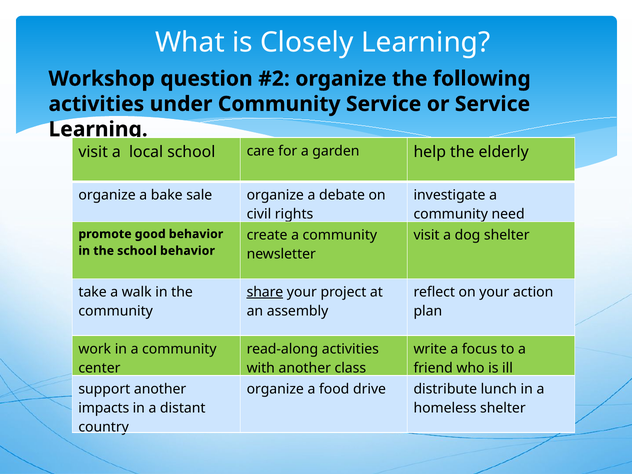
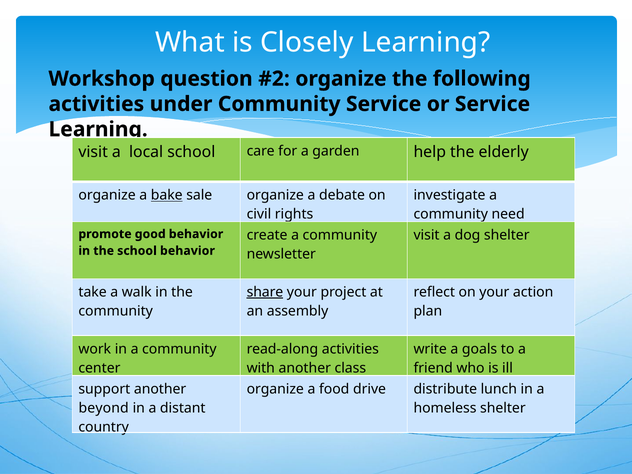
bake underline: none -> present
focus: focus -> goals
impacts: impacts -> beyond
